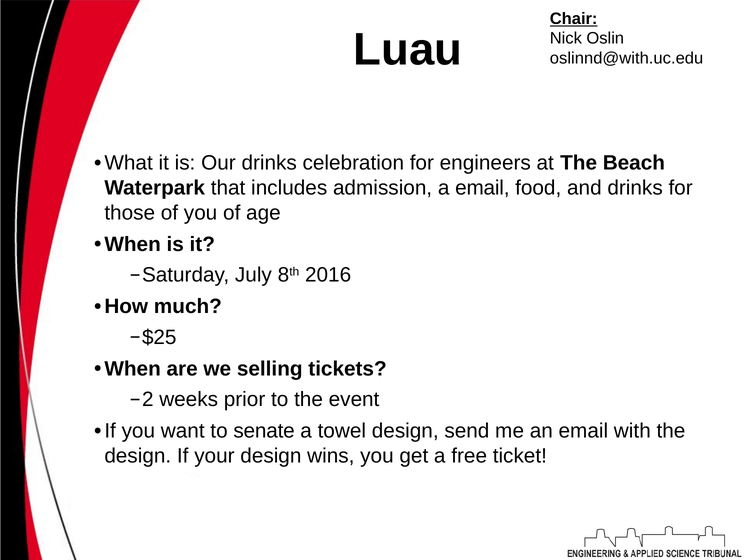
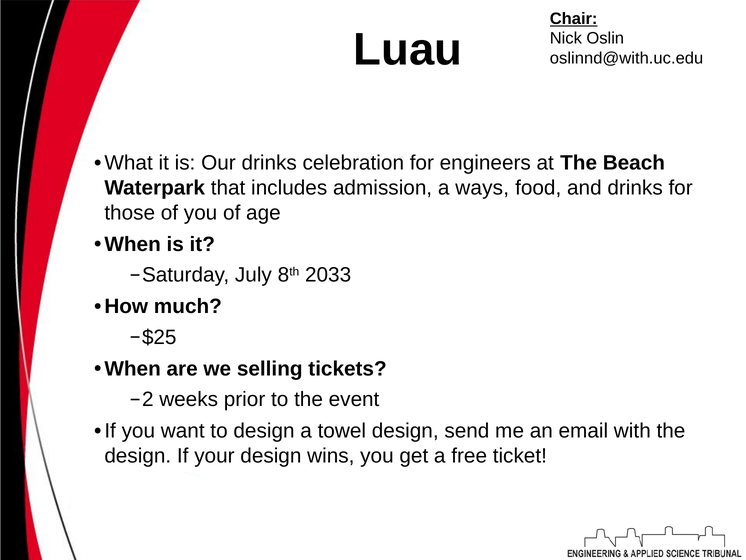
a email: email -> ways
2016: 2016 -> 2033
to senate: senate -> design
